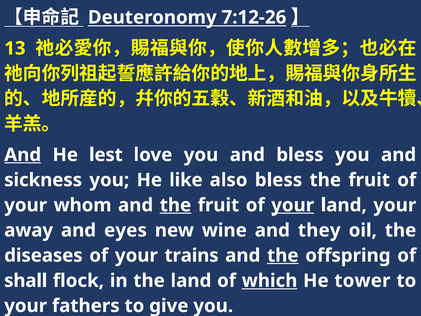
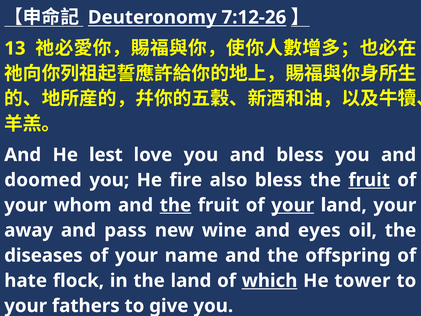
And at (23, 155) underline: present -> none
sickness: sickness -> doomed
like: like -> fire
fruit at (369, 180) underline: none -> present
eyes: eyes -> pass
they: they -> eyes
trains: trains -> name
the at (283, 255) underline: present -> none
shall: shall -> hate
